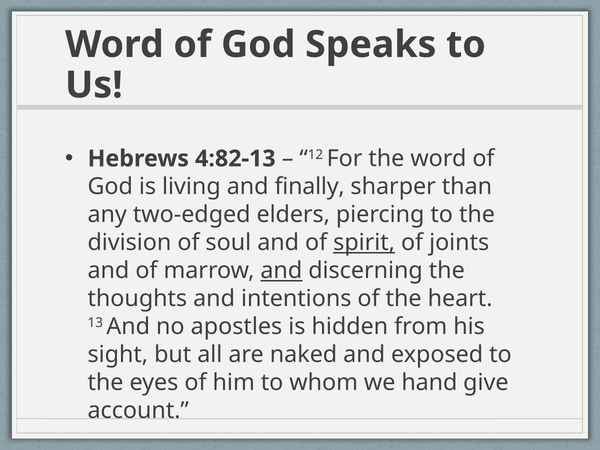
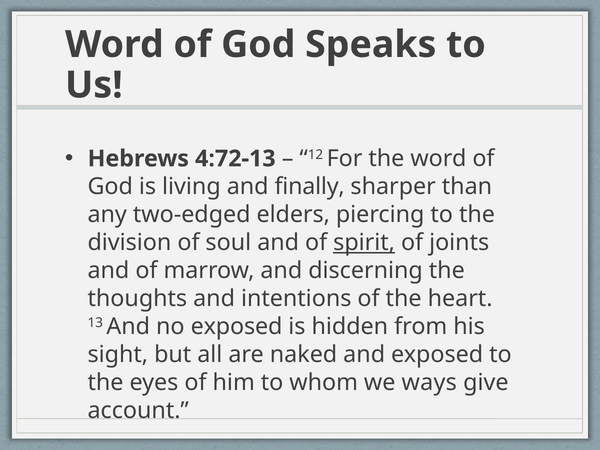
4:82-13: 4:82-13 -> 4:72-13
and at (281, 271) underline: present -> none
no apostles: apostles -> exposed
hand: hand -> ways
